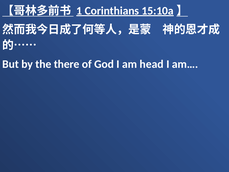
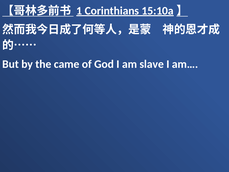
there: there -> came
head: head -> slave
